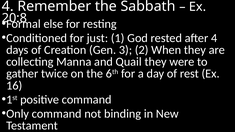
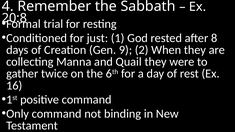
else: else -> trial
after 4: 4 -> 8
3: 3 -> 9
